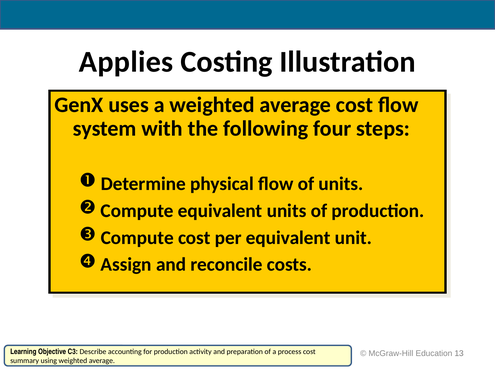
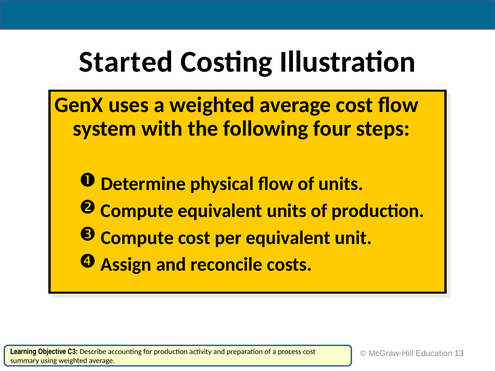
Applies: Applies -> Started
